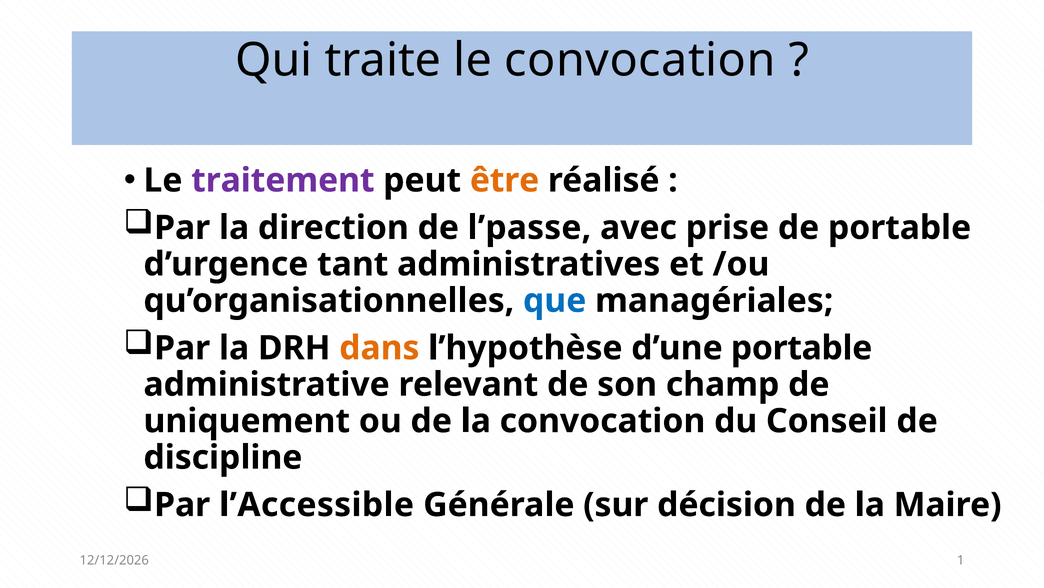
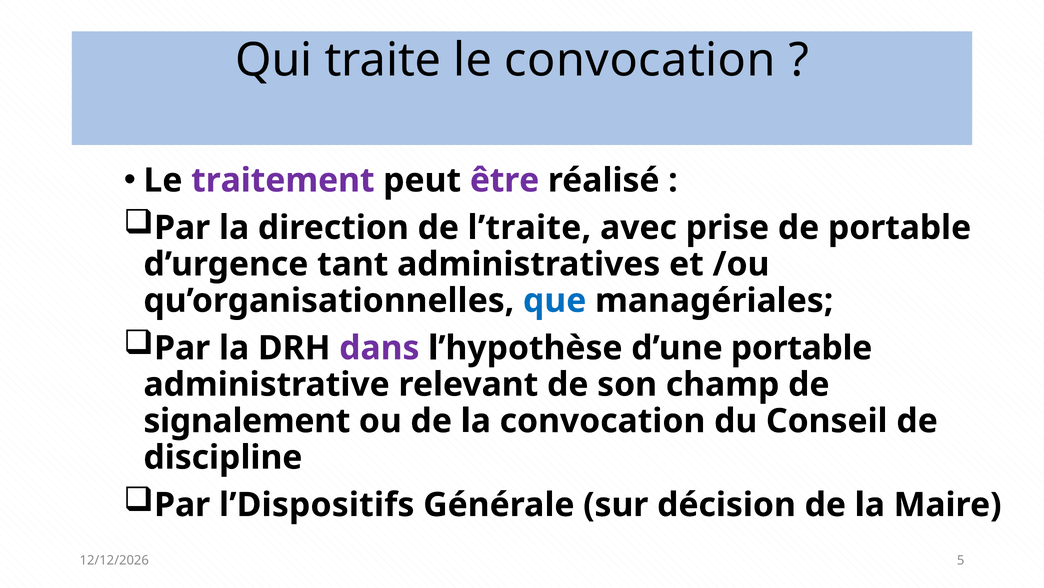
être colour: orange -> purple
l’passe: l’passe -> l’traite
dans colour: orange -> purple
uniquement: uniquement -> signalement
l’Accessible: l’Accessible -> l’Dispositifs
1: 1 -> 5
